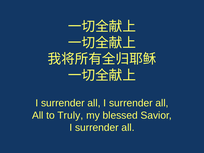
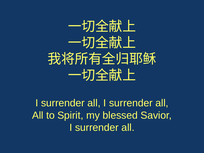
Truly: Truly -> Spirit
